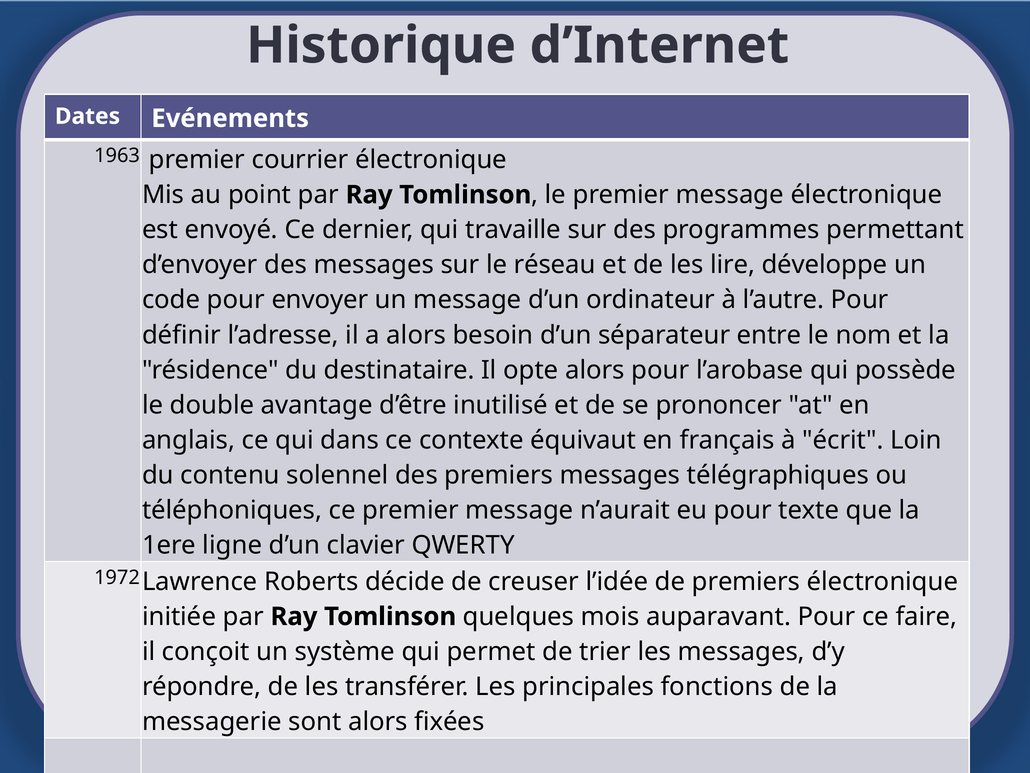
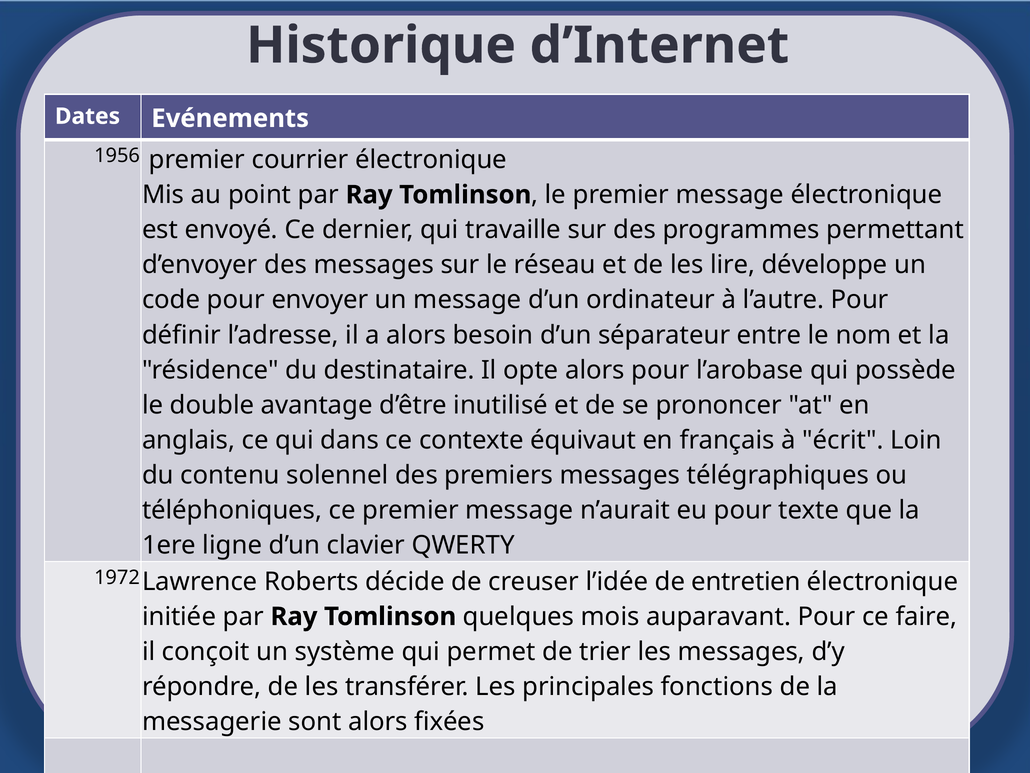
1963: 1963 -> 1956
de premiers: premiers -> entretien
